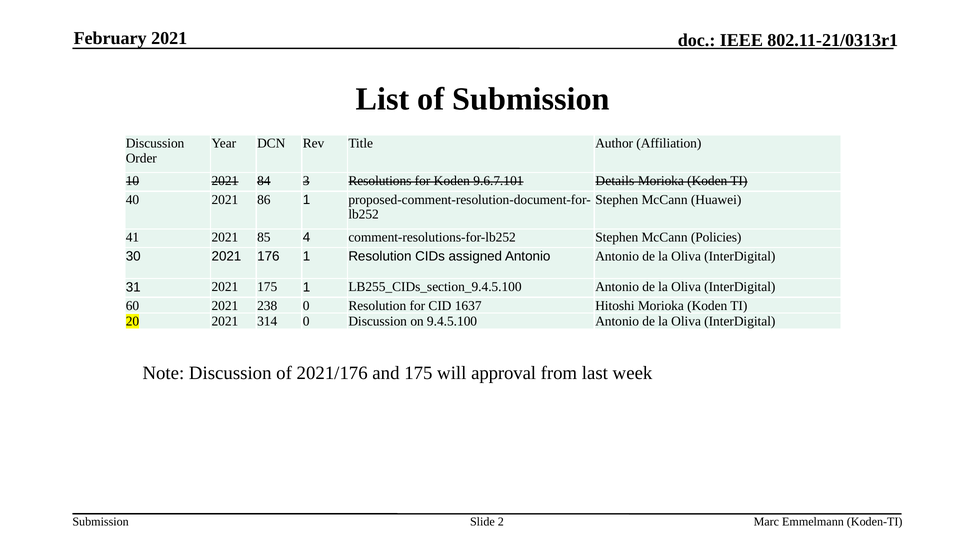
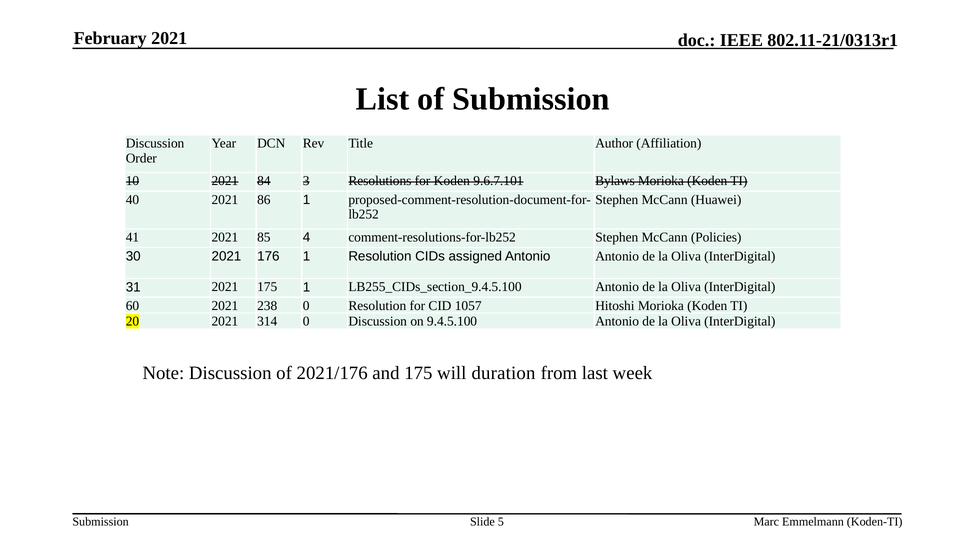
Details: Details -> Bylaws
1637: 1637 -> 1057
approval: approval -> duration
2: 2 -> 5
